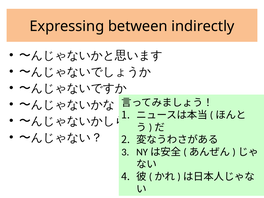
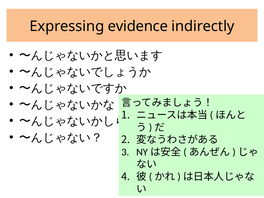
between: between -> evidence
